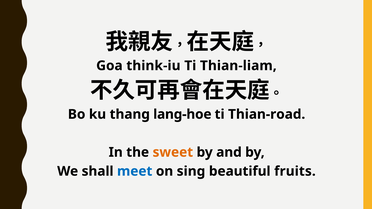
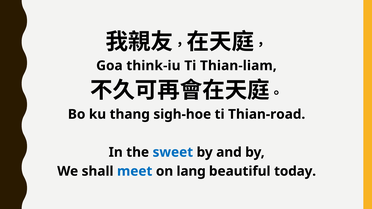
lang-hoe: lang-hoe -> sigh-hoe
sweet colour: orange -> blue
sing: sing -> lang
fruits: fruits -> today
